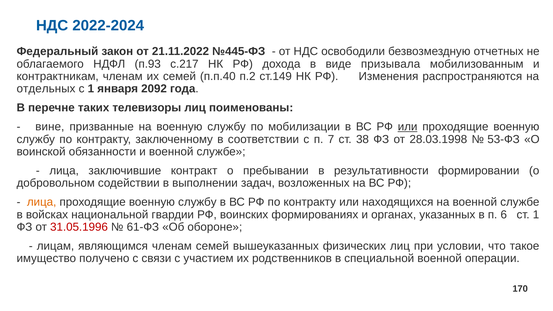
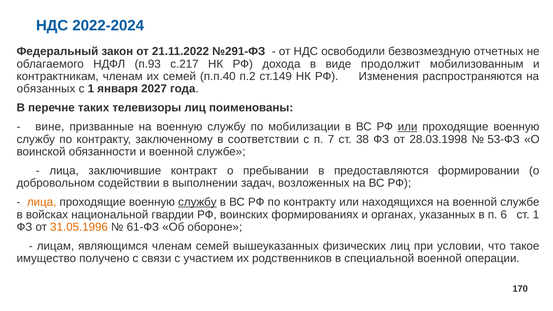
№445-ФЗ: №445-ФЗ -> №291-ФЗ
призывала: призывала -> продолжит
отдельных: отдельных -> обязанных
2092: 2092 -> 2027
результативности: результативности -> предоставляются
службу at (197, 202) underline: none -> present
31.05.1996 colour: red -> orange
